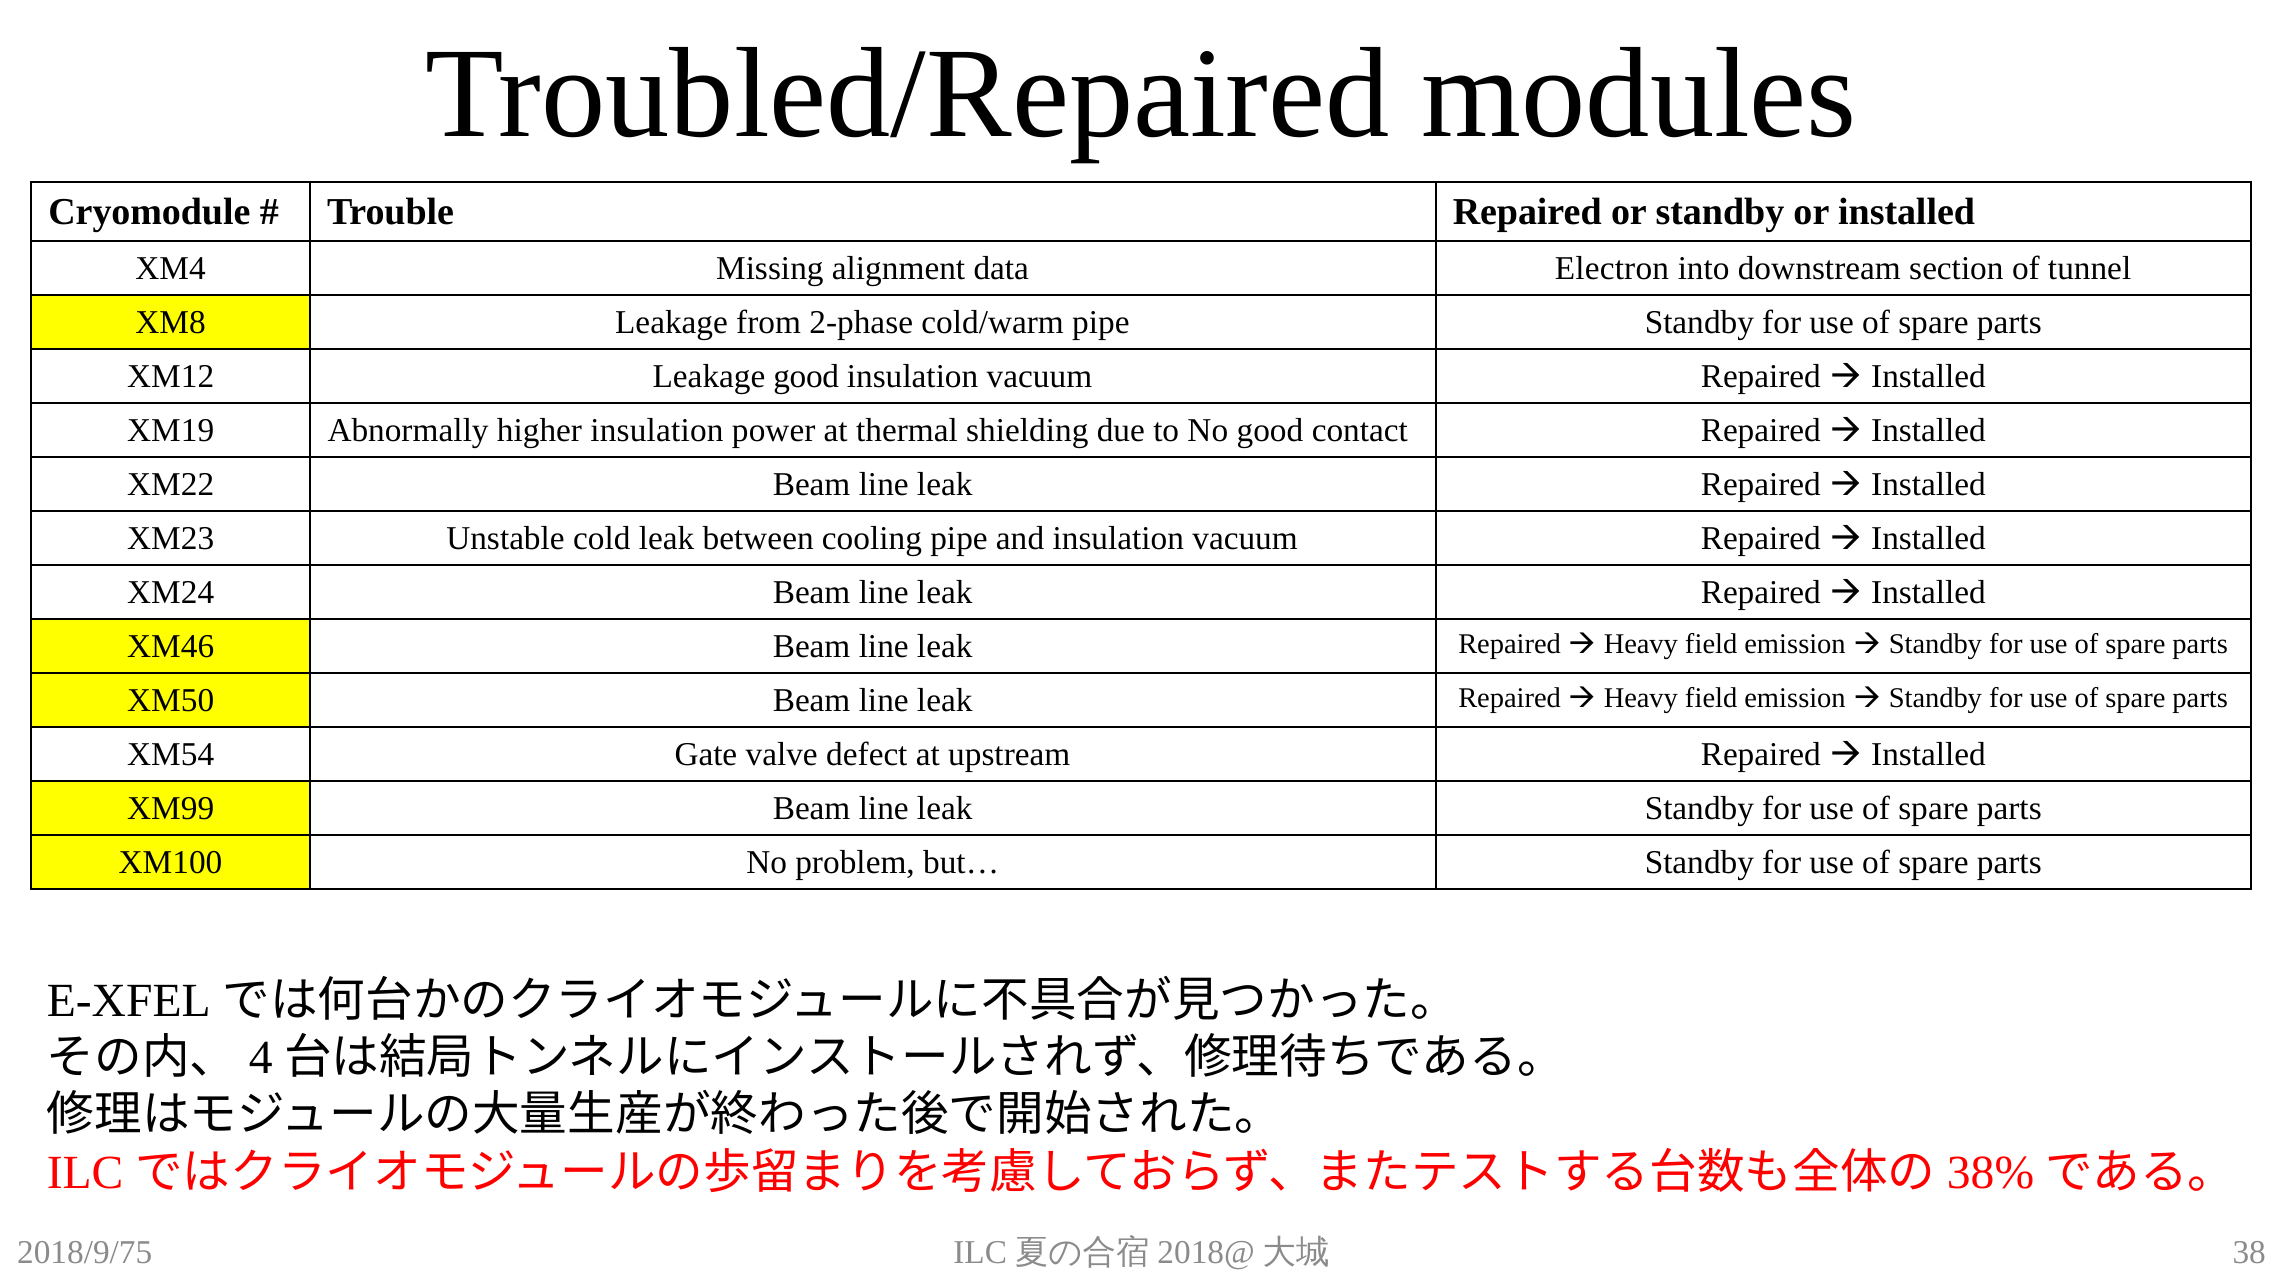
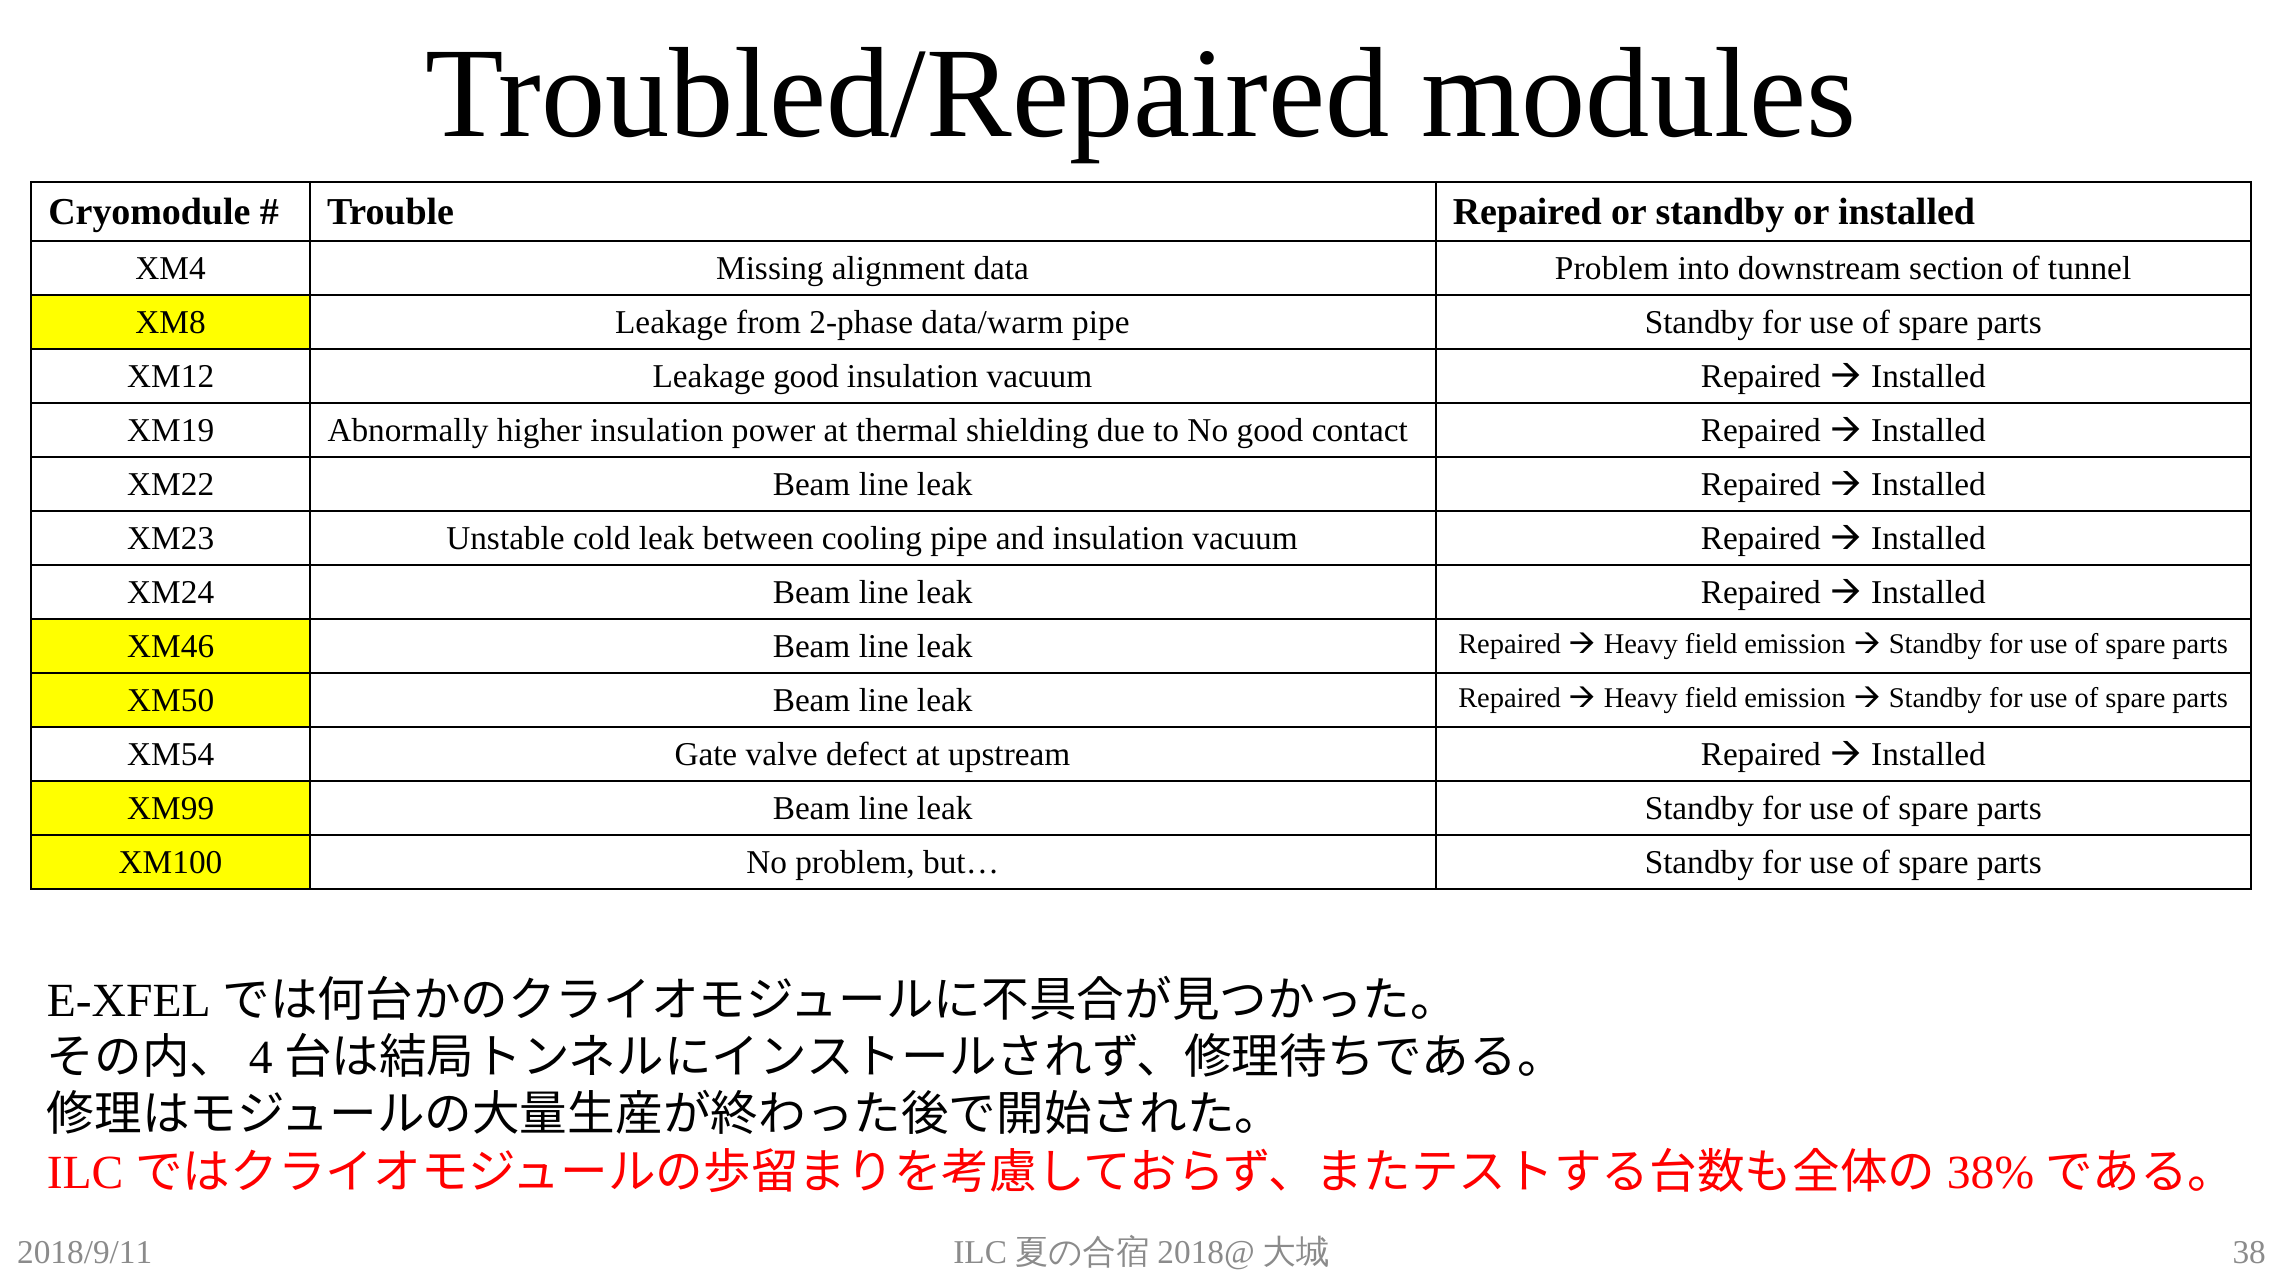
data Electron: Electron -> Problem
cold/warm: cold/warm -> data/warm
2018/9/75: 2018/9/75 -> 2018/9/11
